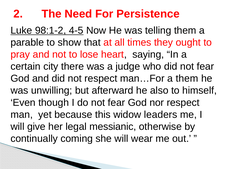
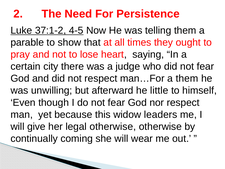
98:1-2: 98:1-2 -> 37:1-2
also: also -> little
legal messianic: messianic -> otherwise
